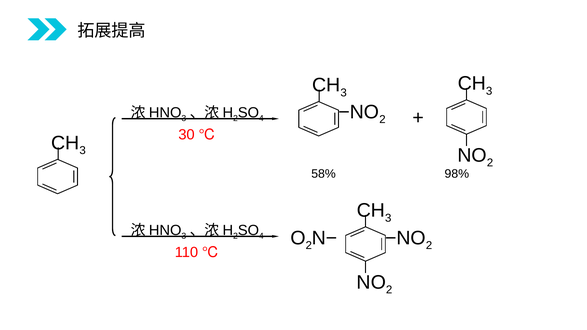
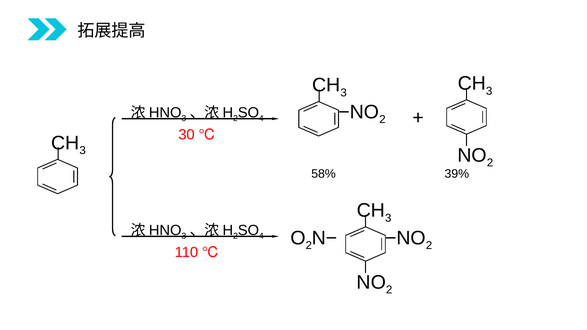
98%: 98% -> 39%
